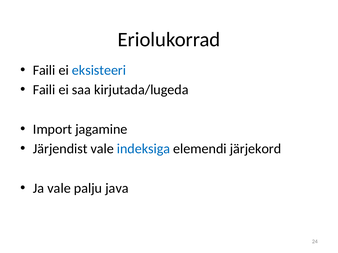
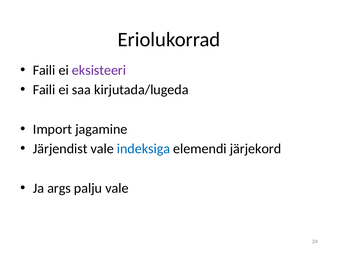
eksisteeri colour: blue -> purple
Ja vale: vale -> args
palju java: java -> vale
